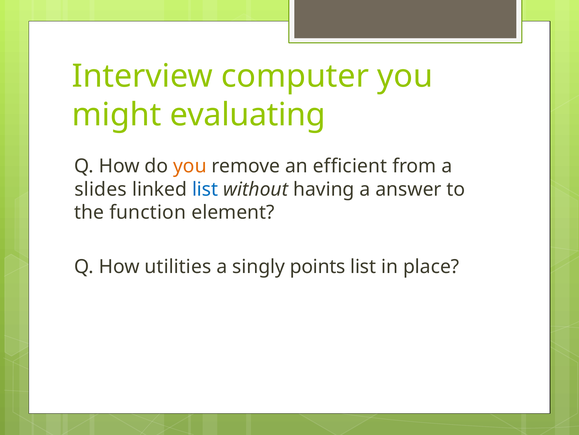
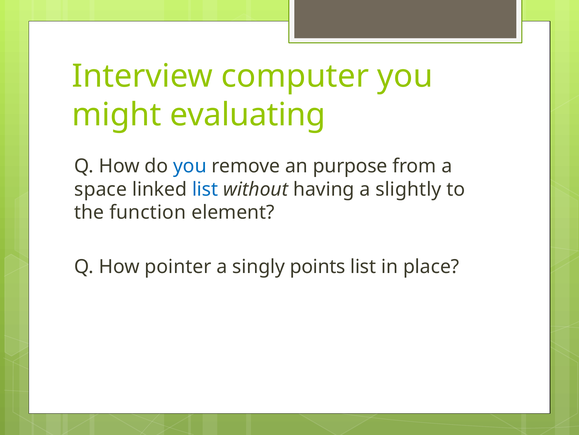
you at (190, 166) colour: orange -> blue
efficient: efficient -> purpose
slides: slides -> space
answer: answer -> slightly
utilities: utilities -> pointer
